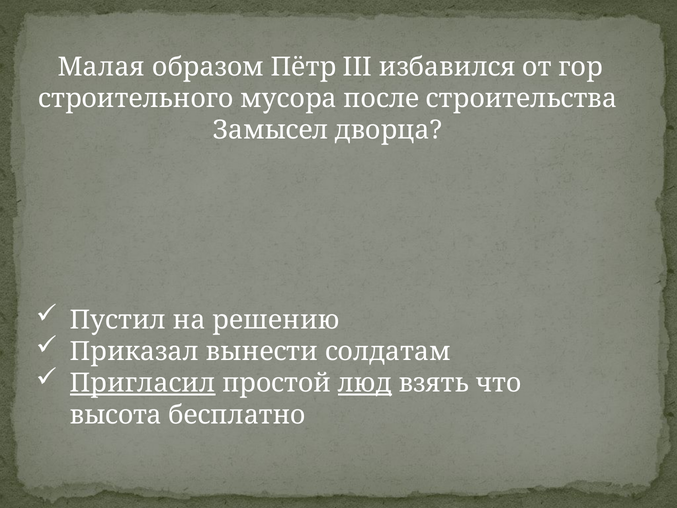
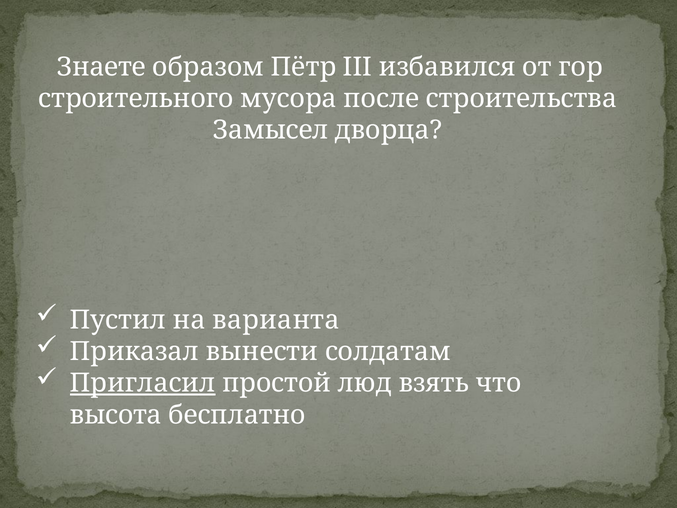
Малая: Малая -> Знаете
решению: решению -> варианта
люд underline: present -> none
